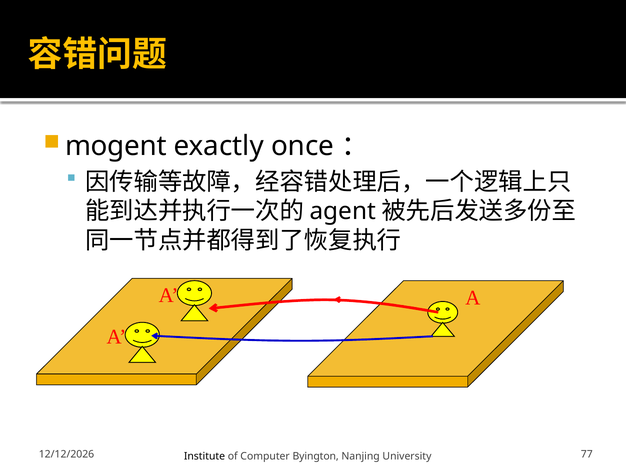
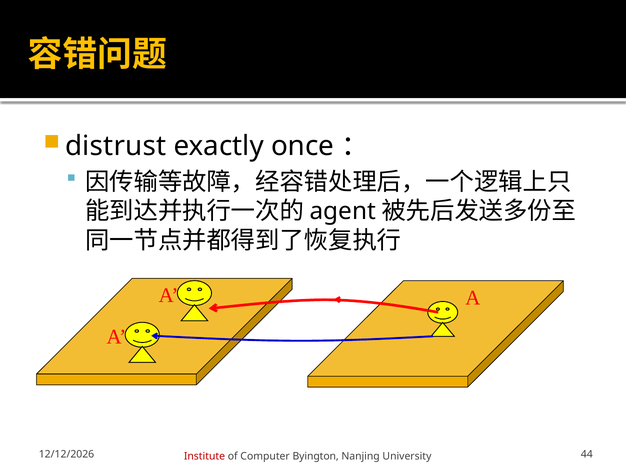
mogent: mogent -> distrust
Institute colour: black -> red
77: 77 -> 44
